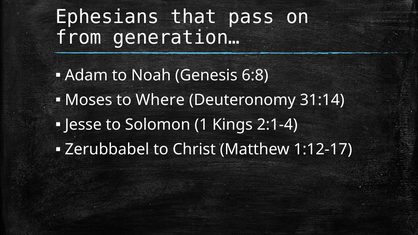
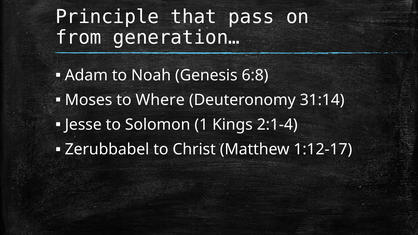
Ephesians: Ephesians -> Principle
